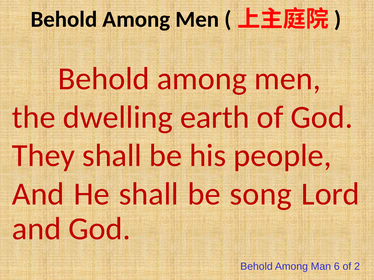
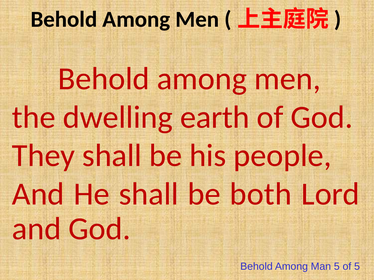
song: song -> both
Man 6: 6 -> 5
of 2: 2 -> 5
